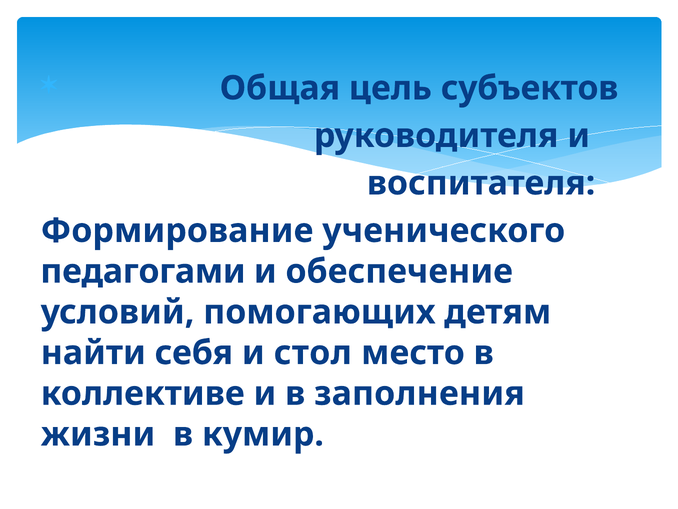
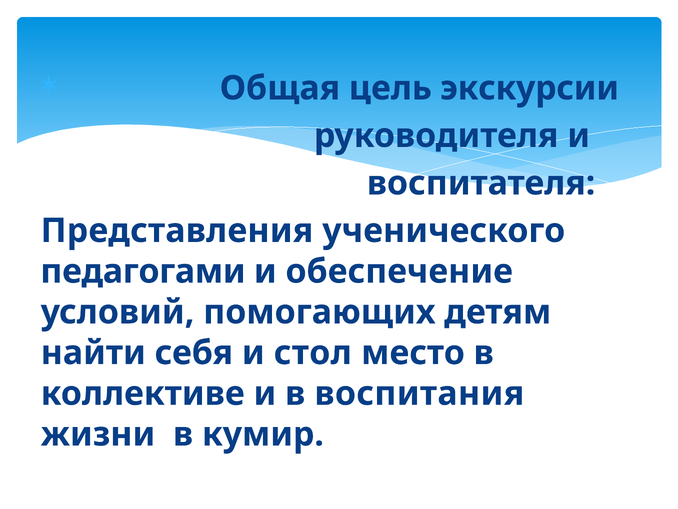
субъектов: субъектов -> экскурсии
Формирование: Формирование -> Представления
заполнения: заполнения -> воспитания
